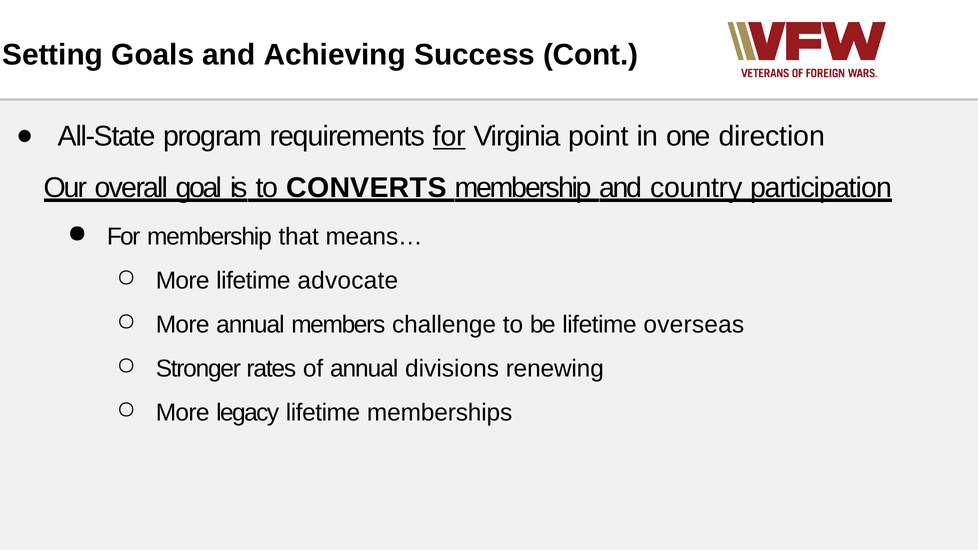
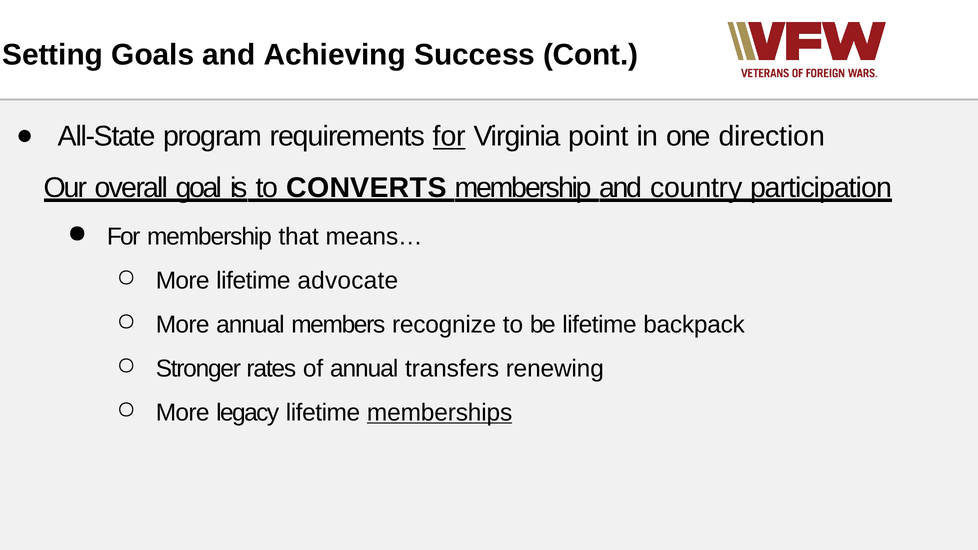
challenge: challenge -> recognize
overseas: overseas -> backpack
divisions: divisions -> transfers
memberships underline: none -> present
